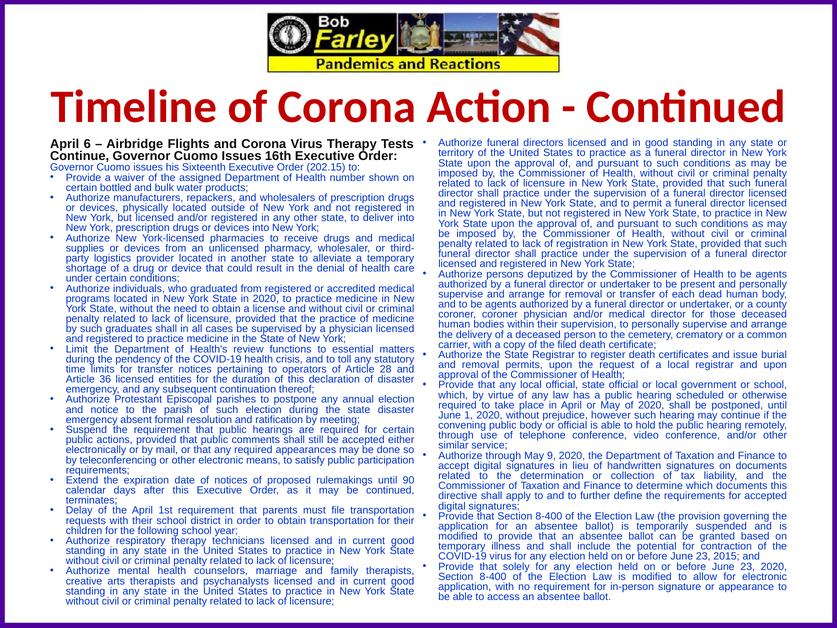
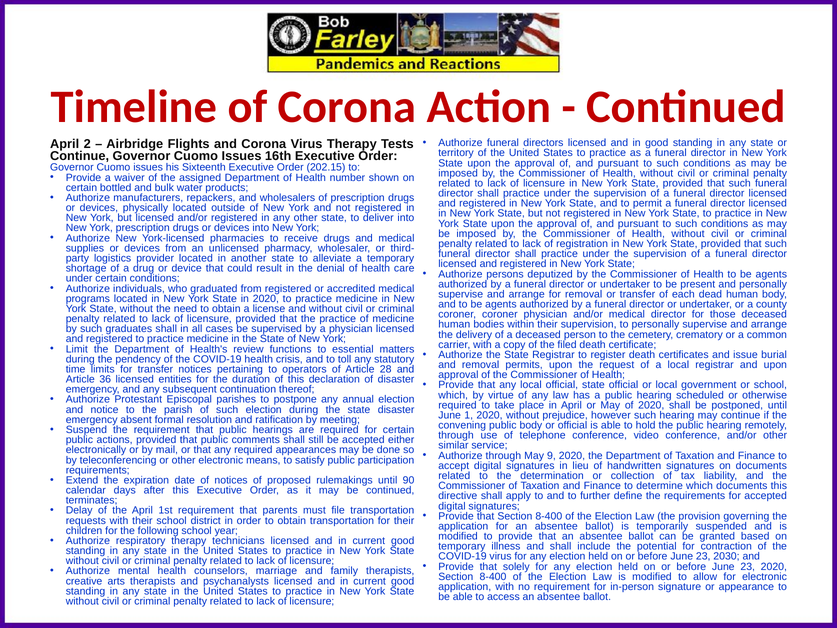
6: 6 -> 2
2015: 2015 -> 2030
